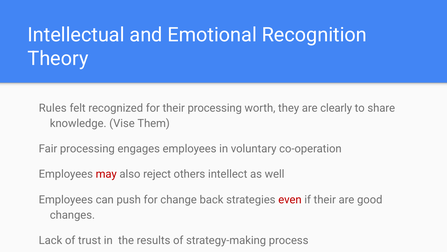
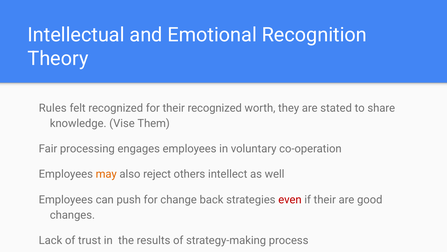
their processing: processing -> recognized
clearly: clearly -> stated
may colour: red -> orange
